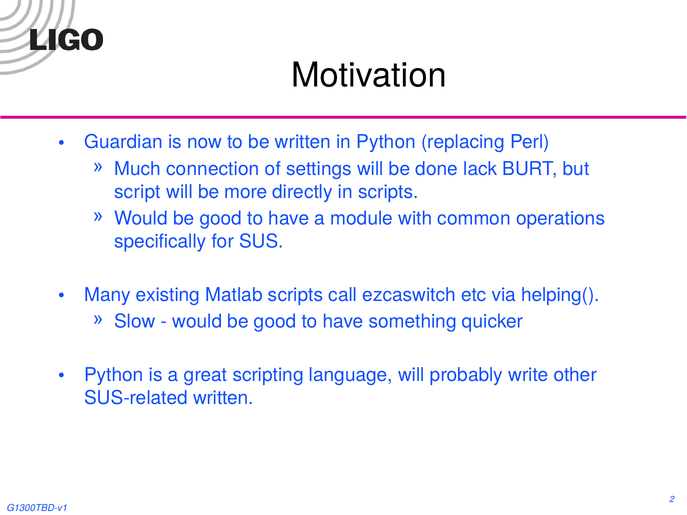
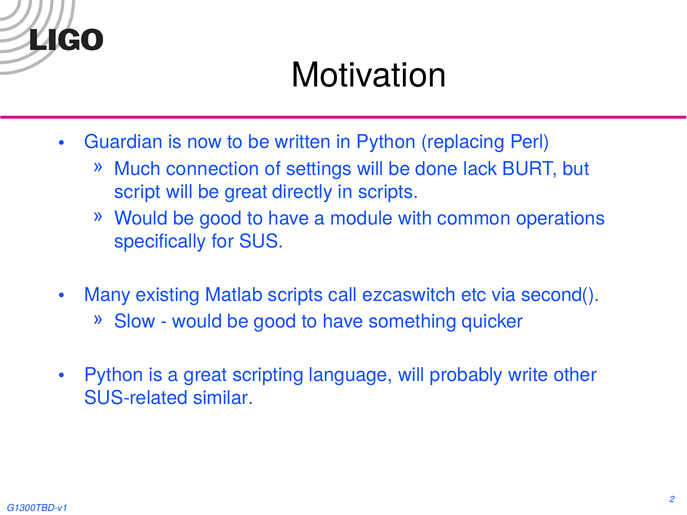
be more: more -> great
helping(: helping( -> second(
SUS-related written: written -> similar
